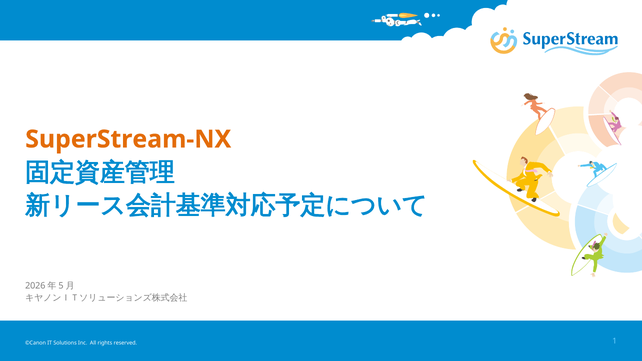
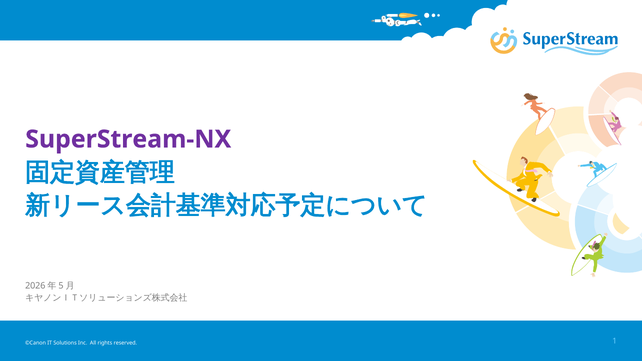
SuperStream-NX colour: orange -> purple
